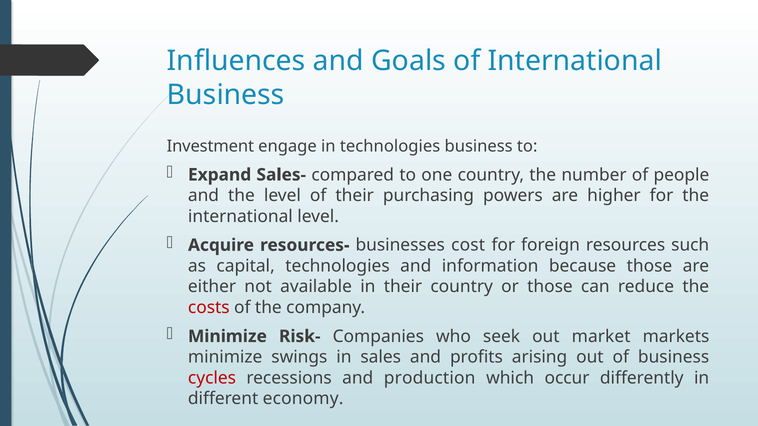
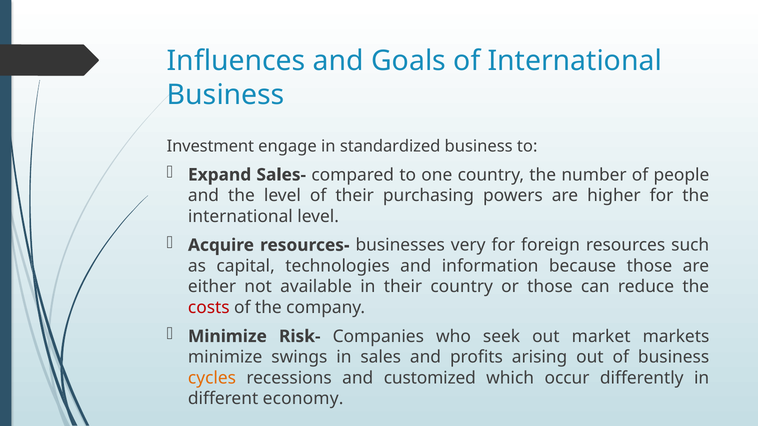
in technologies: technologies -> standardized
cost: cost -> very
cycles colour: red -> orange
production: production -> customized
